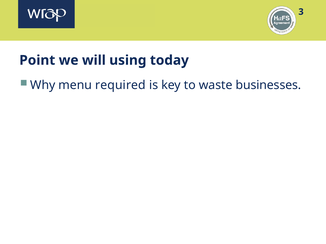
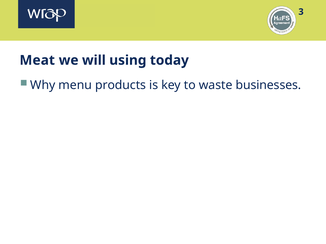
Point: Point -> Meat
required: required -> products
